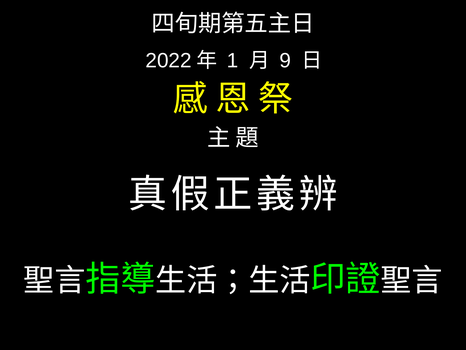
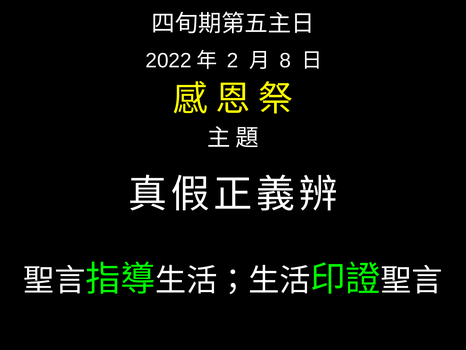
1: 1 -> 2
9: 9 -> 8
